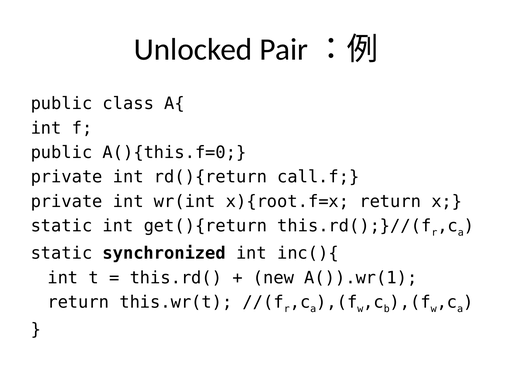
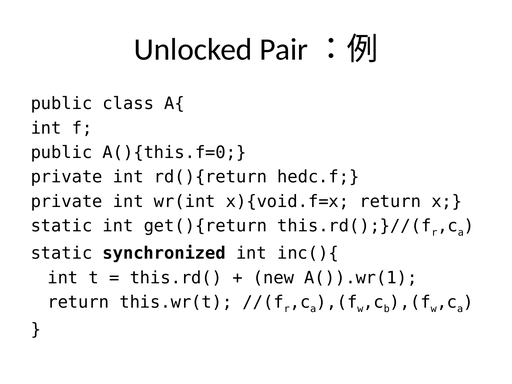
call.f: call.f -> hedc.f
x){root.f=x: x){root.f=x -> x){void.f=x
